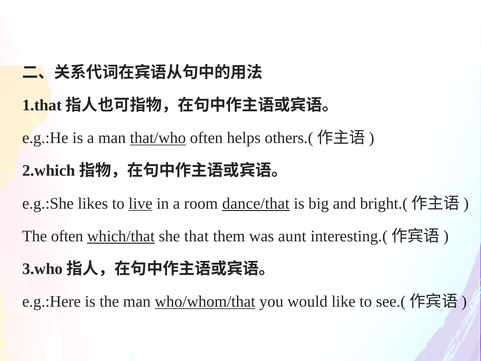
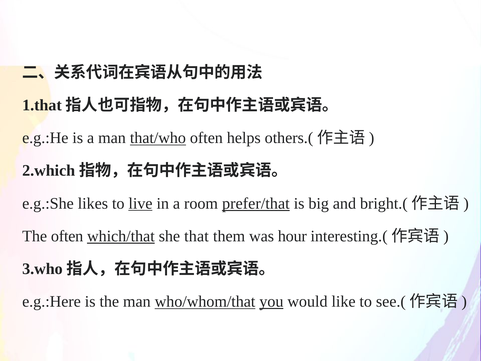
dance/that: dance/that -> prefer/that
aunt: aunt -> hour
you underline: none -> present
